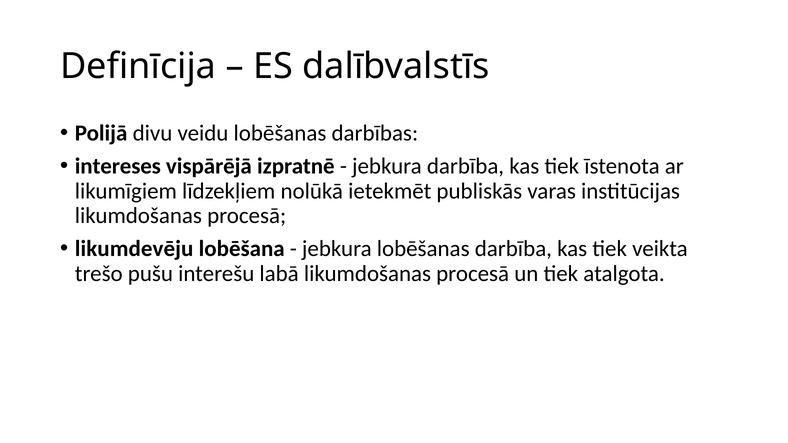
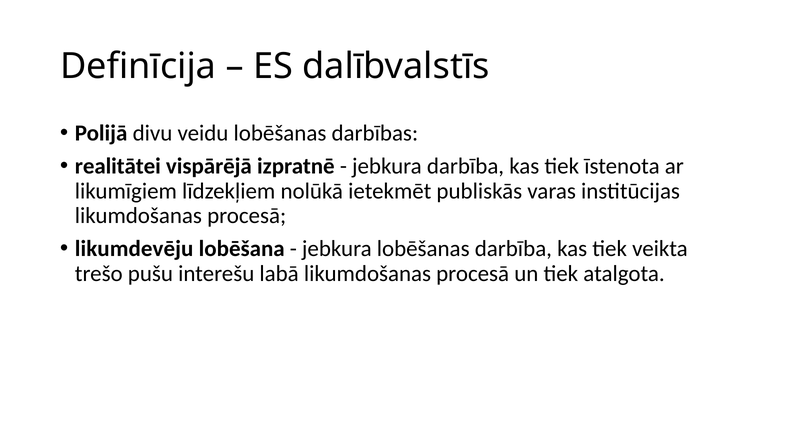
intereses: intereses -> realitātei
